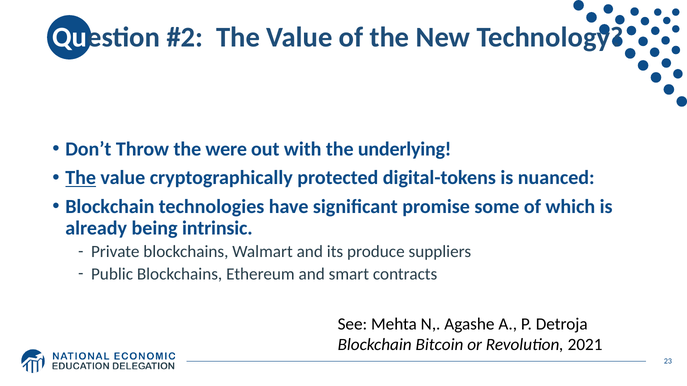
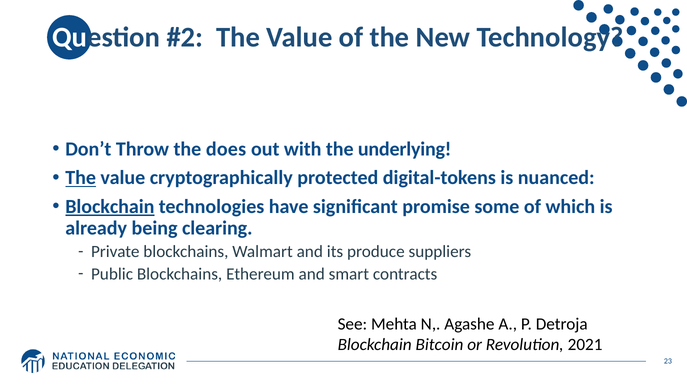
were: were -> does
Blockchain at (110, 207) underline: none -> present
intrinsic: intrinsic -> clearing
